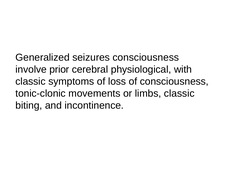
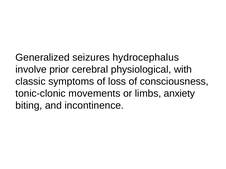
seizures consciousness: consciousness -> hydrocephalus
limbs classic: classic -> anxiety
